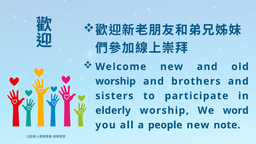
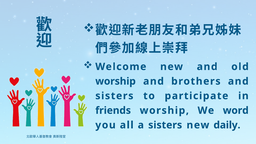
elderly: elderly -> friends
a people: people -> sisters
note: note -> daily
